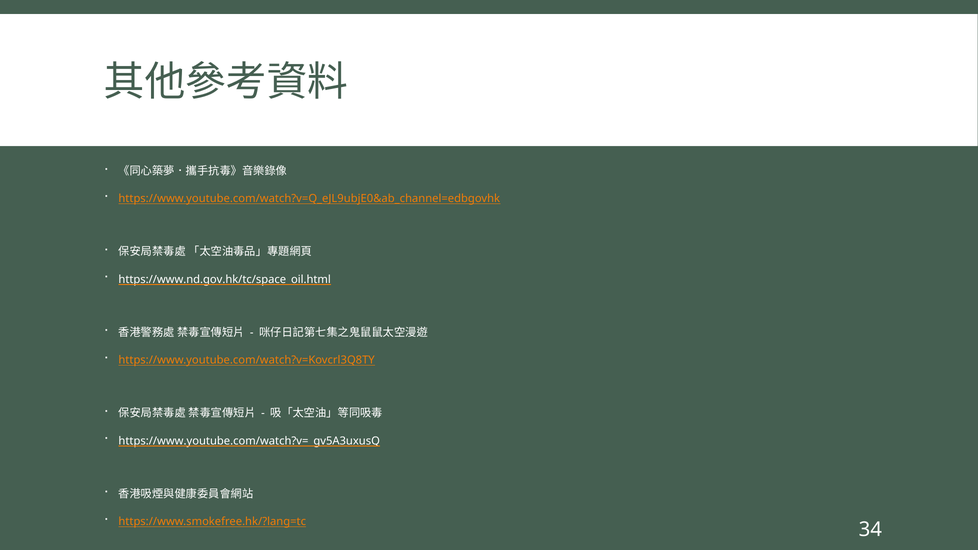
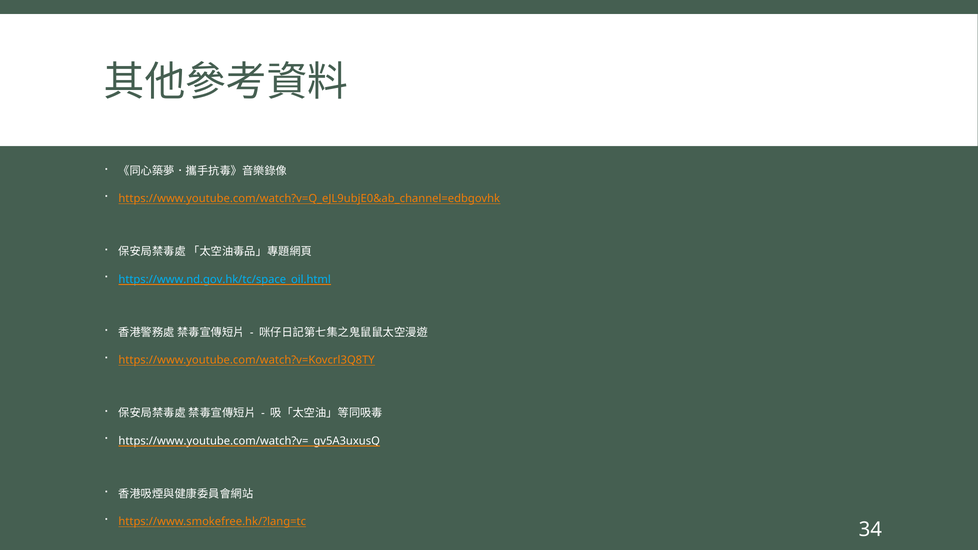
https://www.nd.gov.hk/tc/space_oil.html colour: white -> light blue
